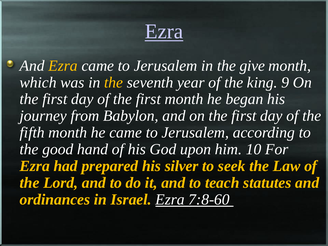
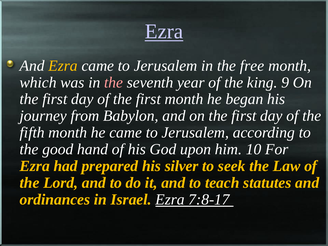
give: give -> free
the at (114, 82) colour: yellow -> pink
7:8-60: 7:8-60 -> 7:8-17
